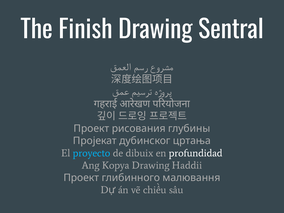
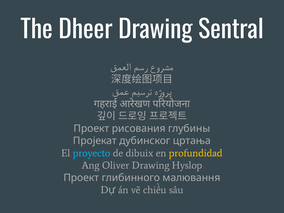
Finish: Finish -> Dheer
profundidad colour: white -> yellow
Kopya: Kopya -> Oliver
Haddii: Haddii -> Hyslop
